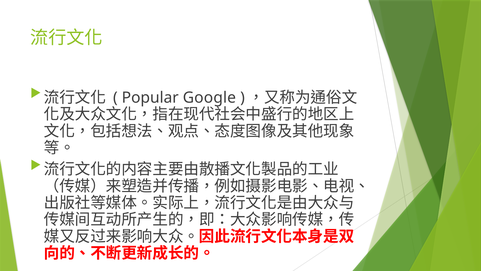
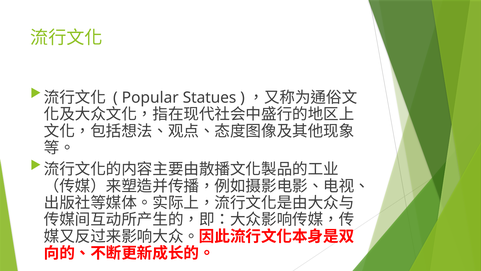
Google: Google -> Statues
